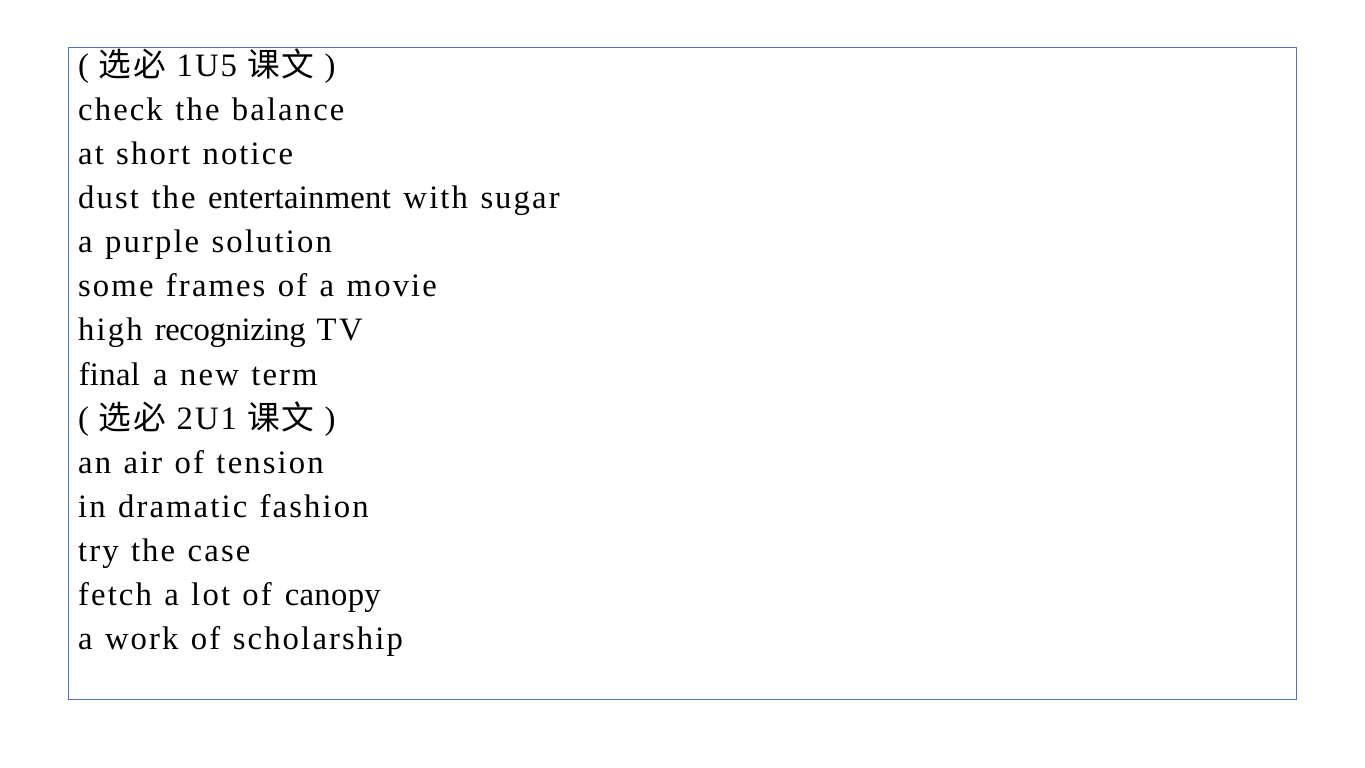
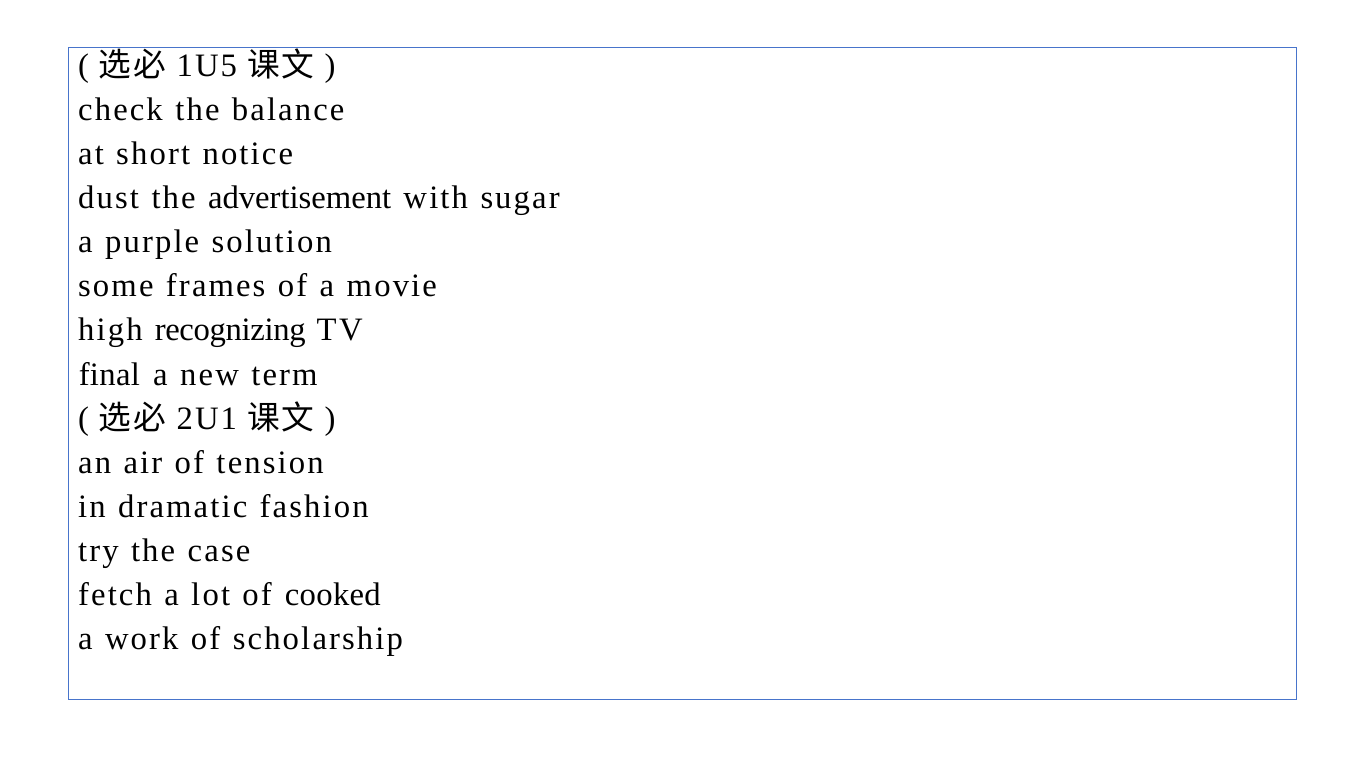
entertainment: entertainment -> advertisement
canopy: canopy -> cooked
